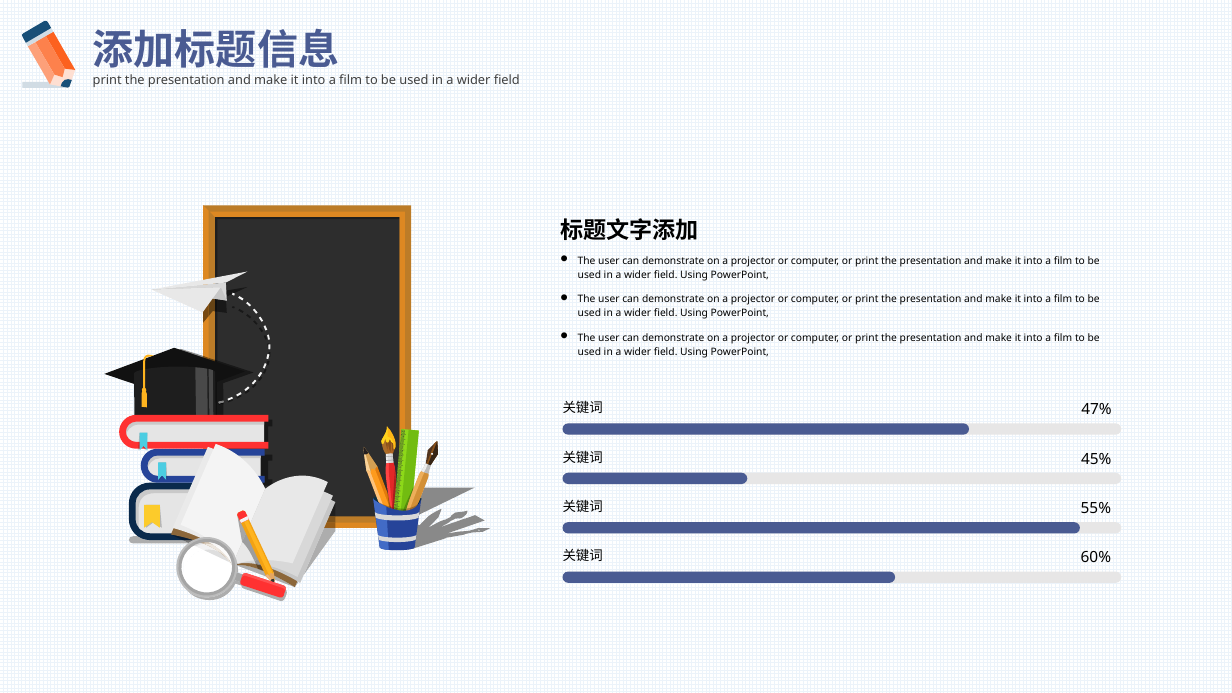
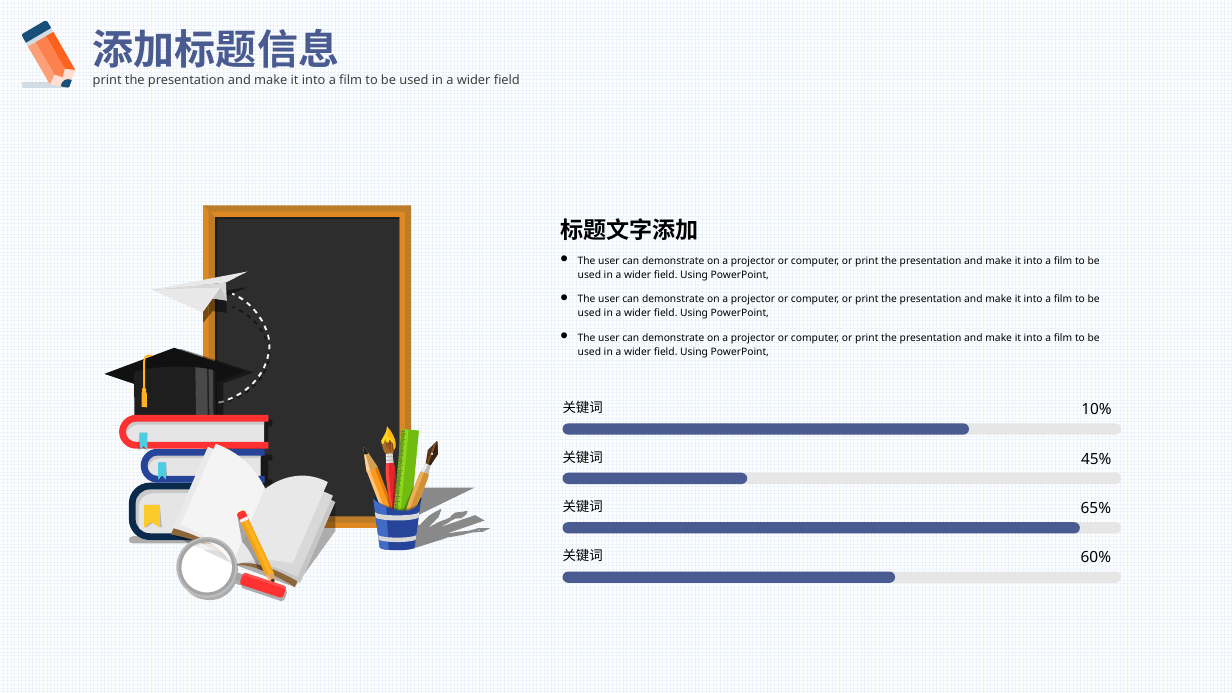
47%: 47% -> 10%
55%: 55% -> 65%
